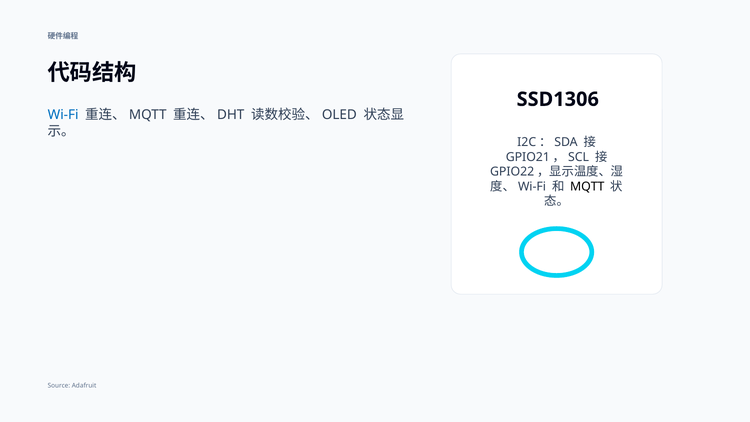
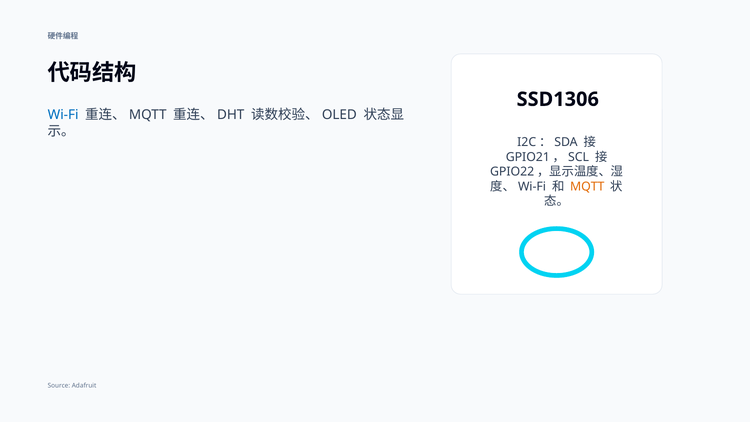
MQTT colour: black -> orange
